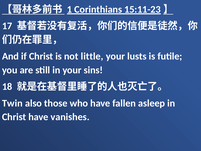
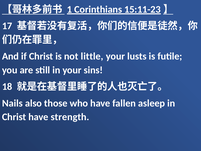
Twin: Twin -> Nails
vanishes: vanishes -> strength
